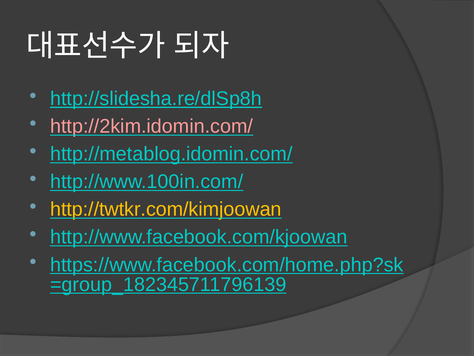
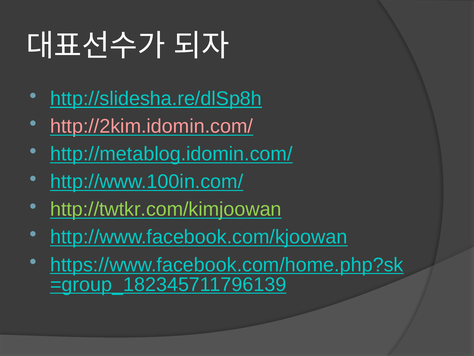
http://twtkr.com/kimjoowan colour: yellow -> light green
